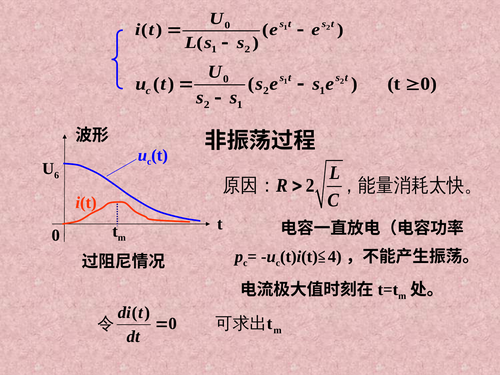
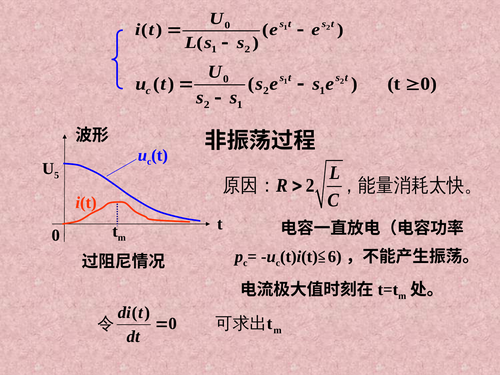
6: 6 -> 5
4: 4 -> 6
